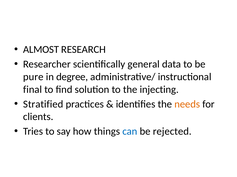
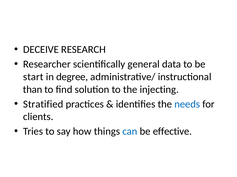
ALMOST: ALMOST -> DECEIVE
pure: pure -> start
final: final -> than
needs colour: orange -> blue
rejected: rejected -> effective
